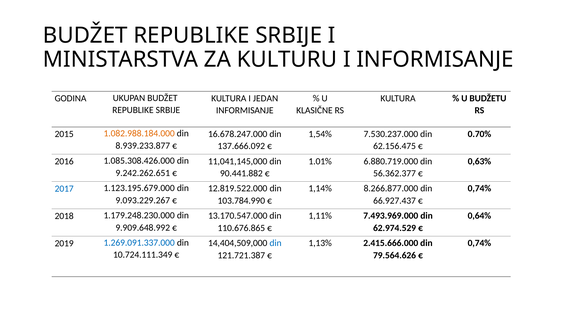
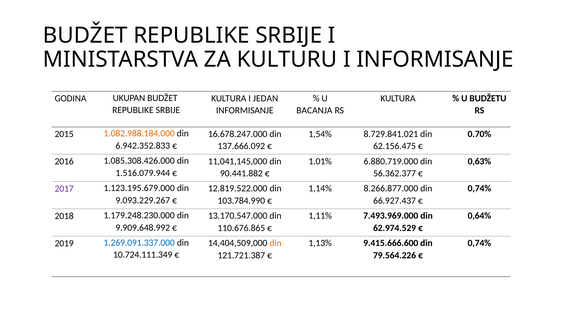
KLASIČNE: KLASIČNE -> BACANJA
7.530.237.000: 7.530.237.000 -> 8.729.841.021
8.939.233.877: 8.939.233.877 -> 6.942.352.833
9.242.262.651: 9.242.262.651 -> 1.516.079.944
2017 colour: blue -> purple
din at (276, 243) colour: blue -> orange
2.415.666.000: 2.415.666.000 -> 9.415.666.600
79.564.626: 79.564.626 -> 79.564.226
